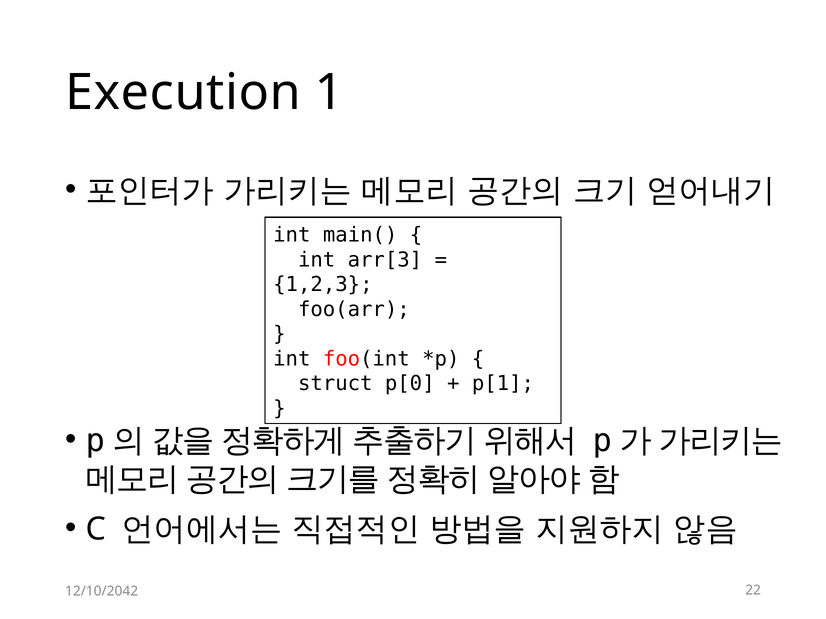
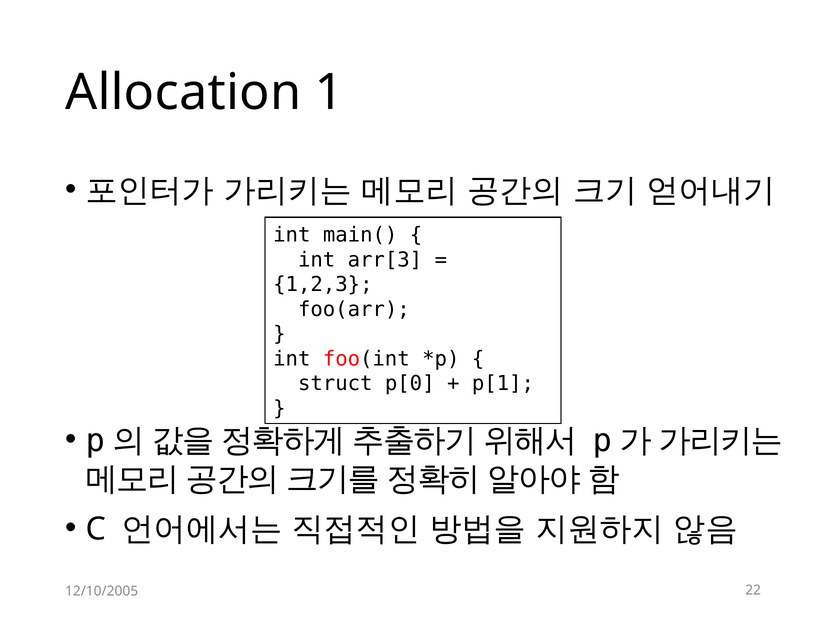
Execution: Execution -> Allocation
12/10/2042: 12/10/2042 -> 12/10/2005
